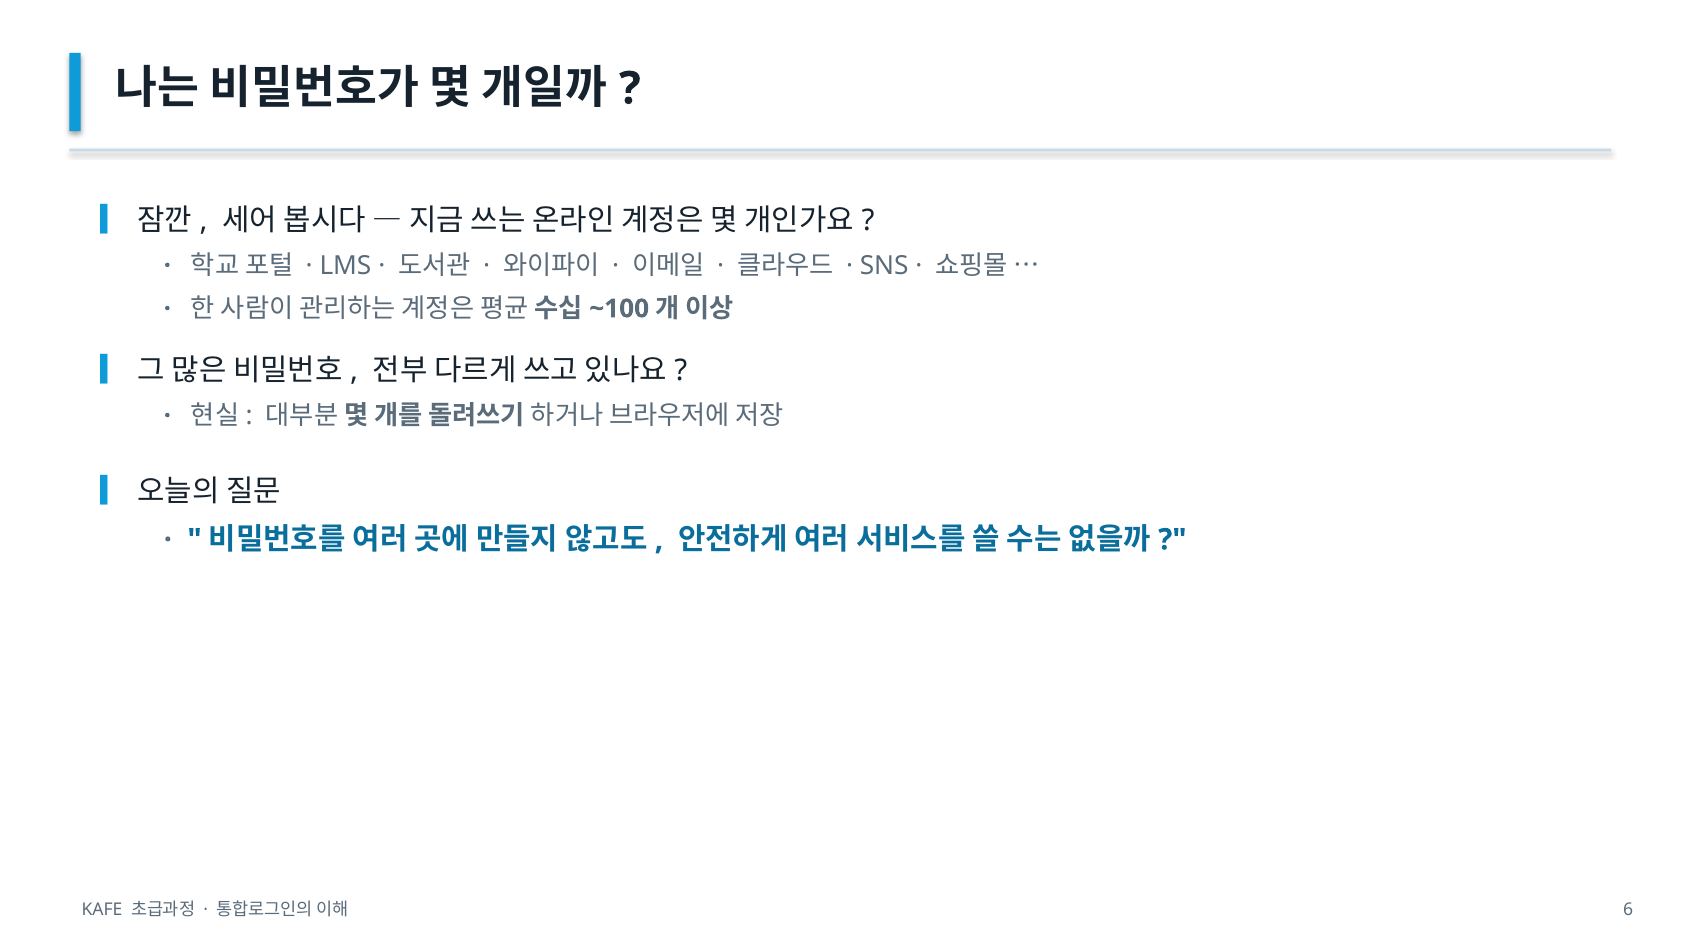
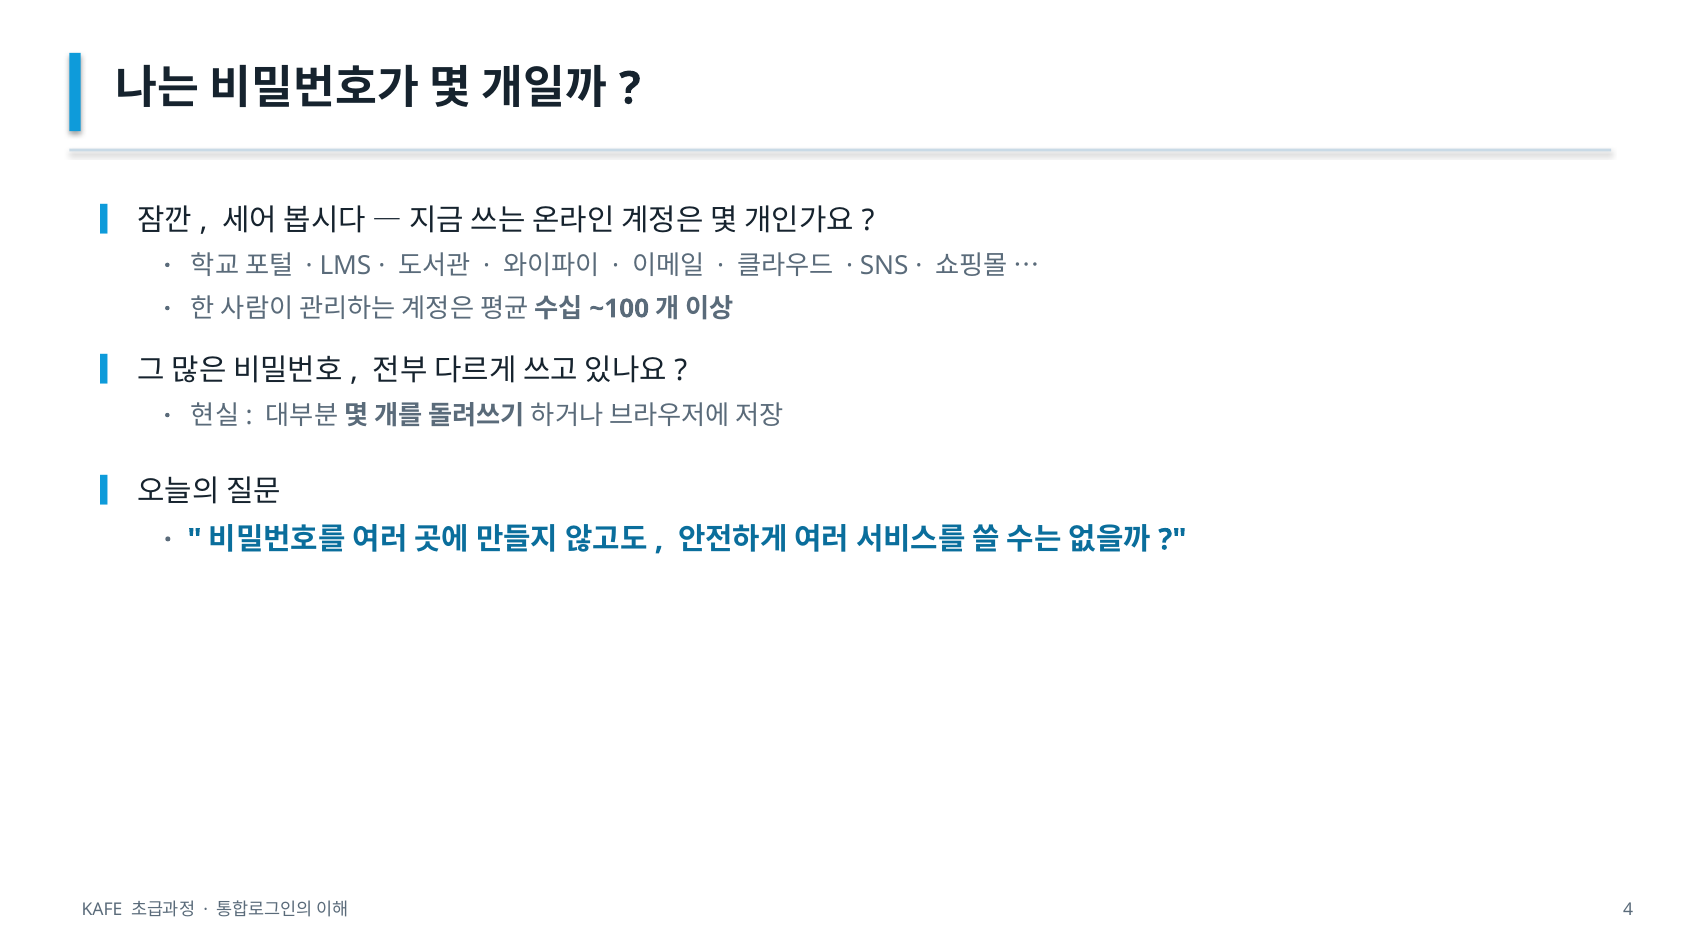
6: 6 -> 4
